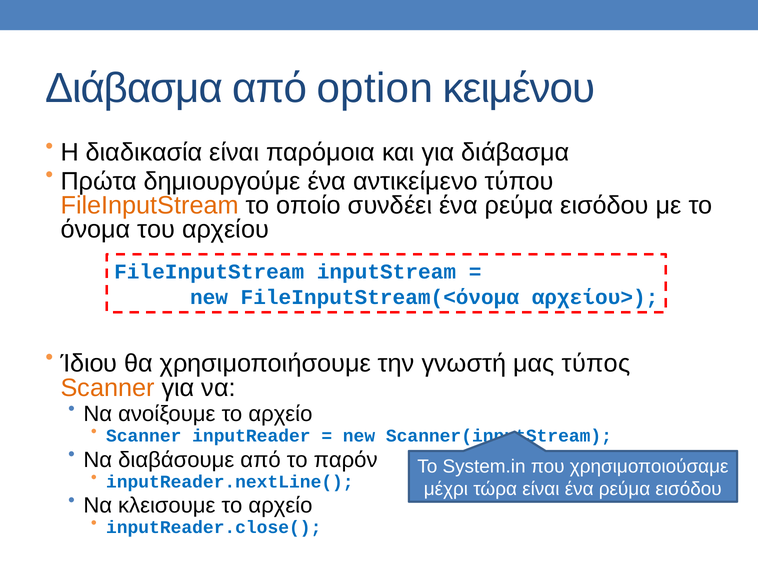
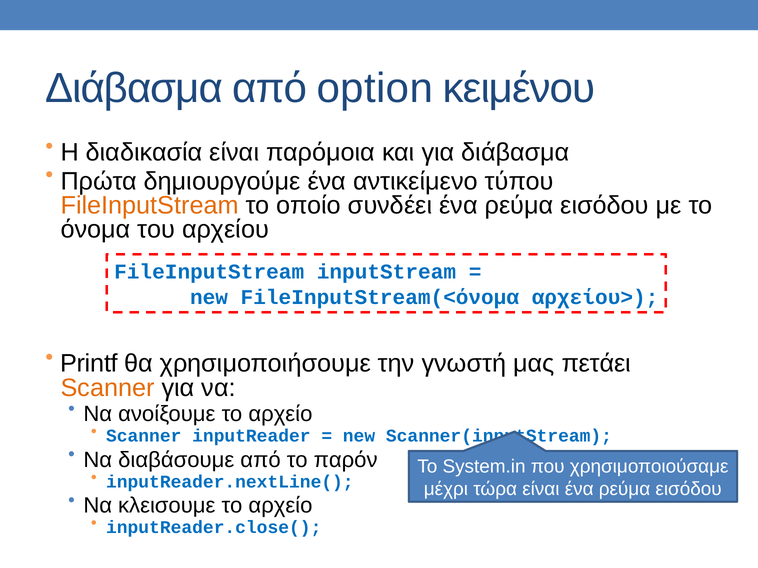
Ίδιου: Ίδιου -> Printf
τύπος: τύπος -> πετάει
